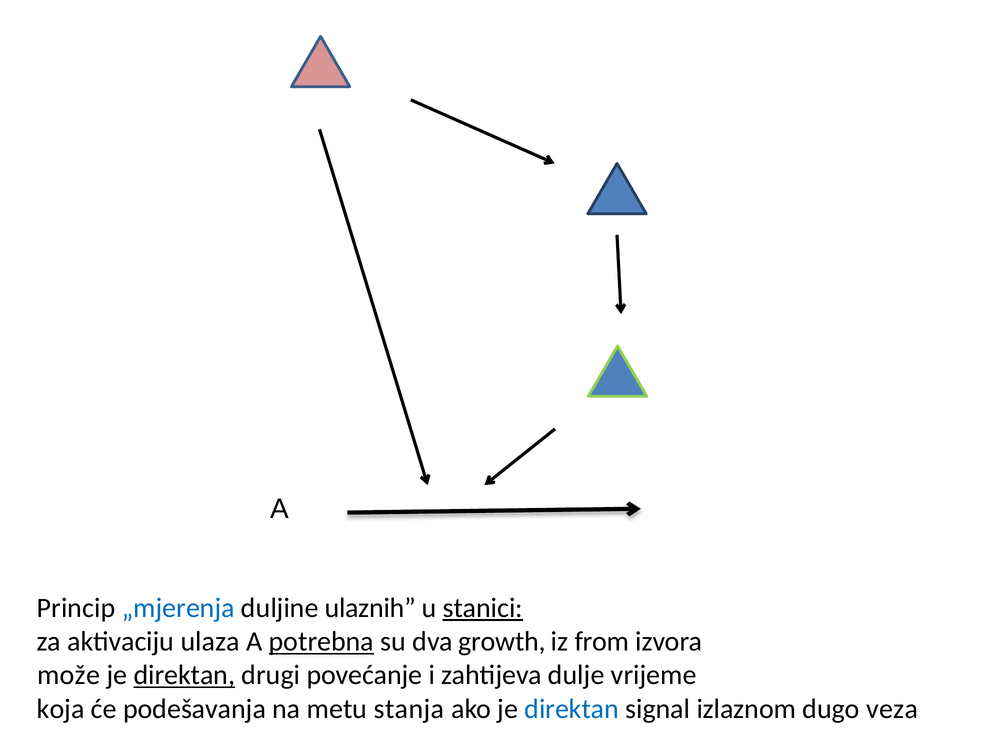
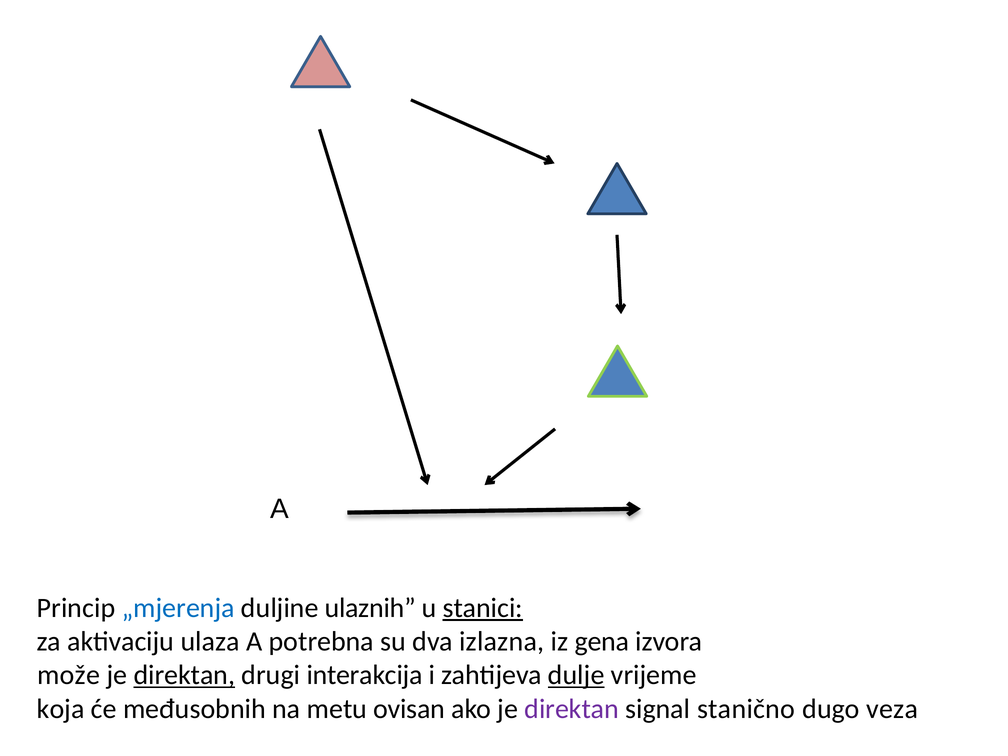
potrebna underline: present -> none
growth: growth -> izlazna
from: from -> gena
povećanje: povećanje -> interakcija
dulje underline: none -> present
podešavanja: podešavanja -> međusobnih
stanja: stanja -> ovisan
direktan at (572, 709) colour: blue -> purple
izlaznom: izlaznom -> stanično
